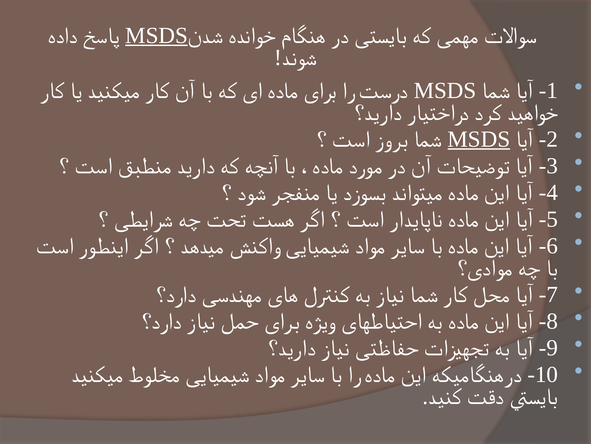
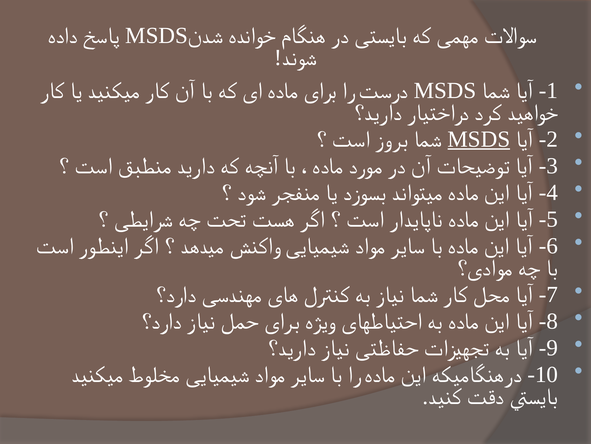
MSDS at (157, 35) underline: present -> none
